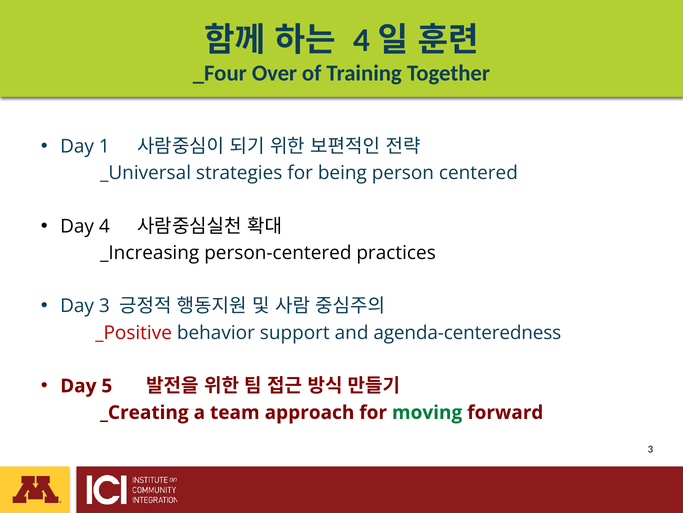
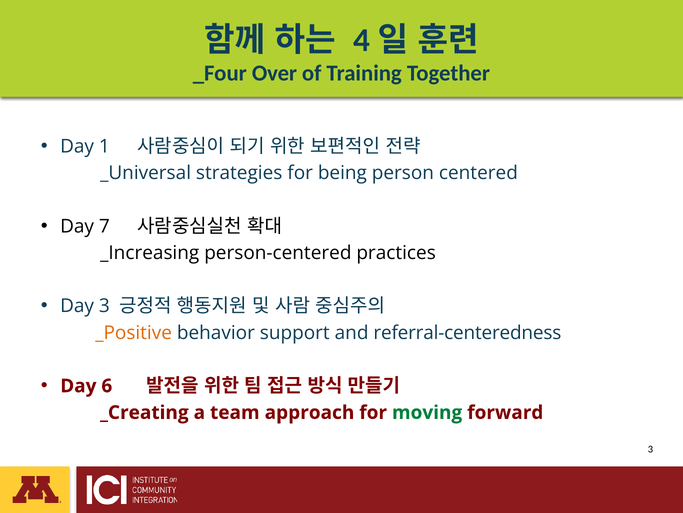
4: 4 -> 7
_Positive colour: red -> orange
agenda-centeredness: agenda-centeredness -> referral-centeredness
5: 5 -> 6
